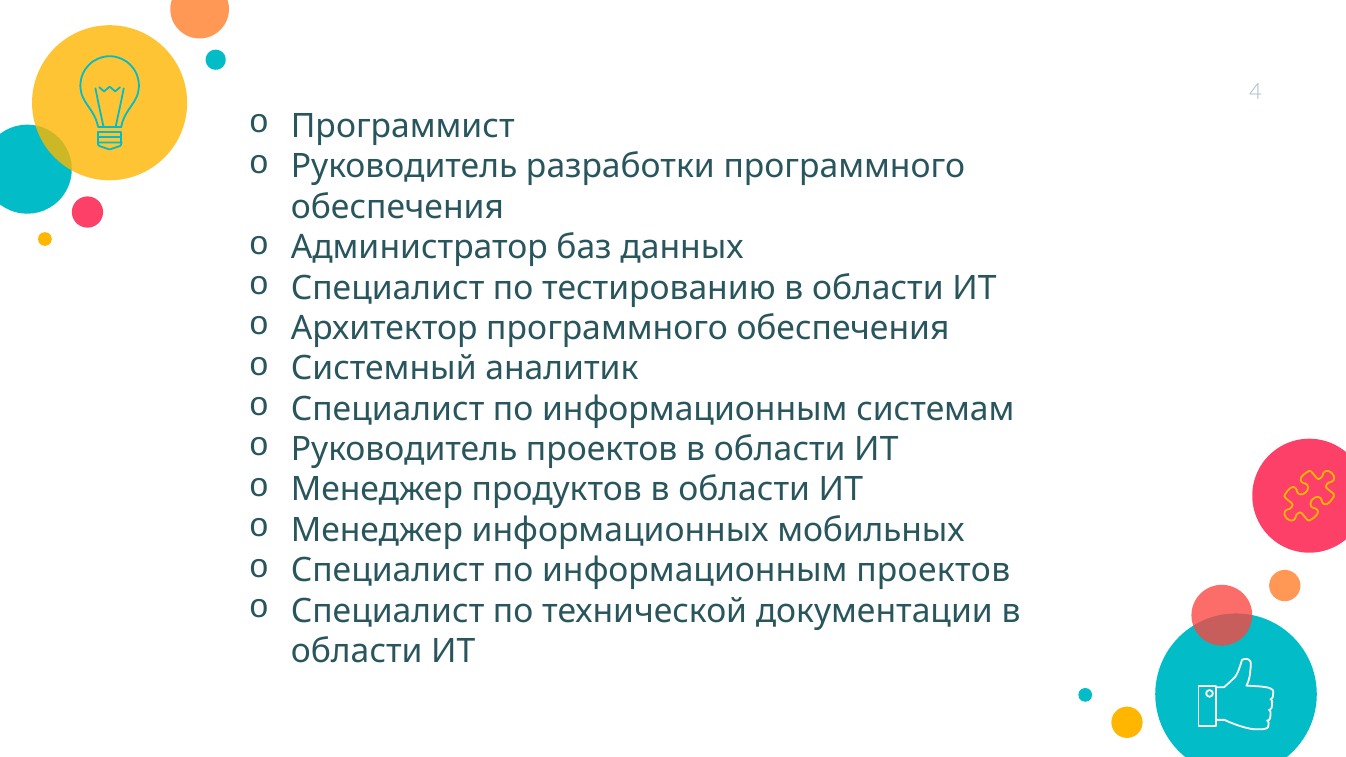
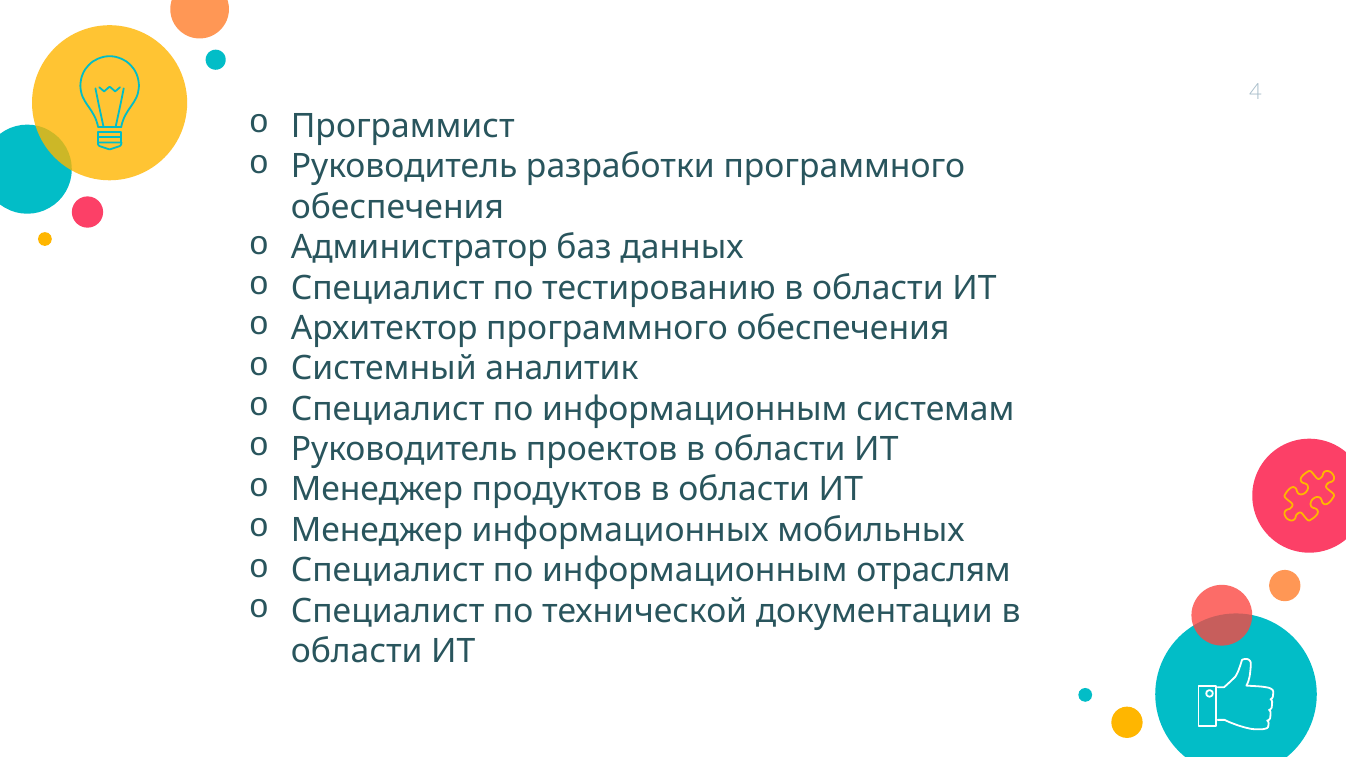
информационным проектов: проектов -> отраслям
